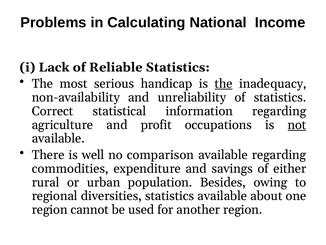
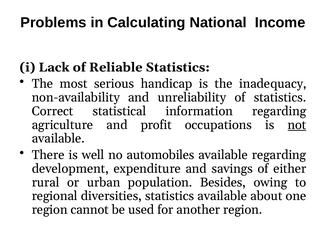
the at (224, 83) underline: present -> none
comparison: comparison -> automobiles
commodities: commodities -> development
